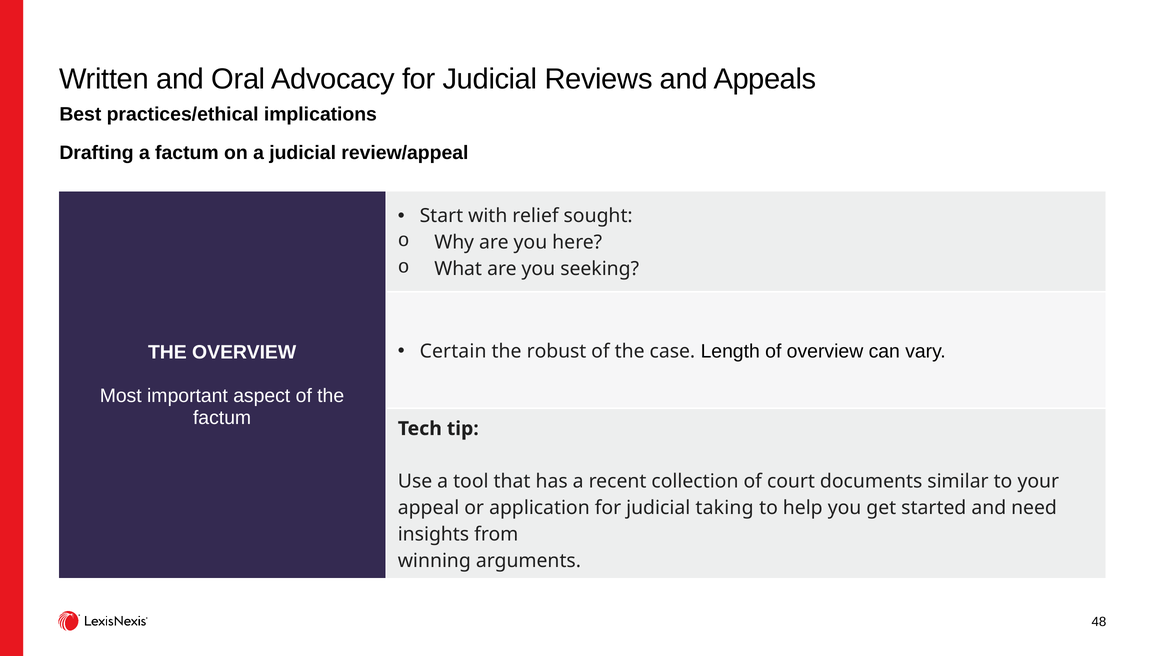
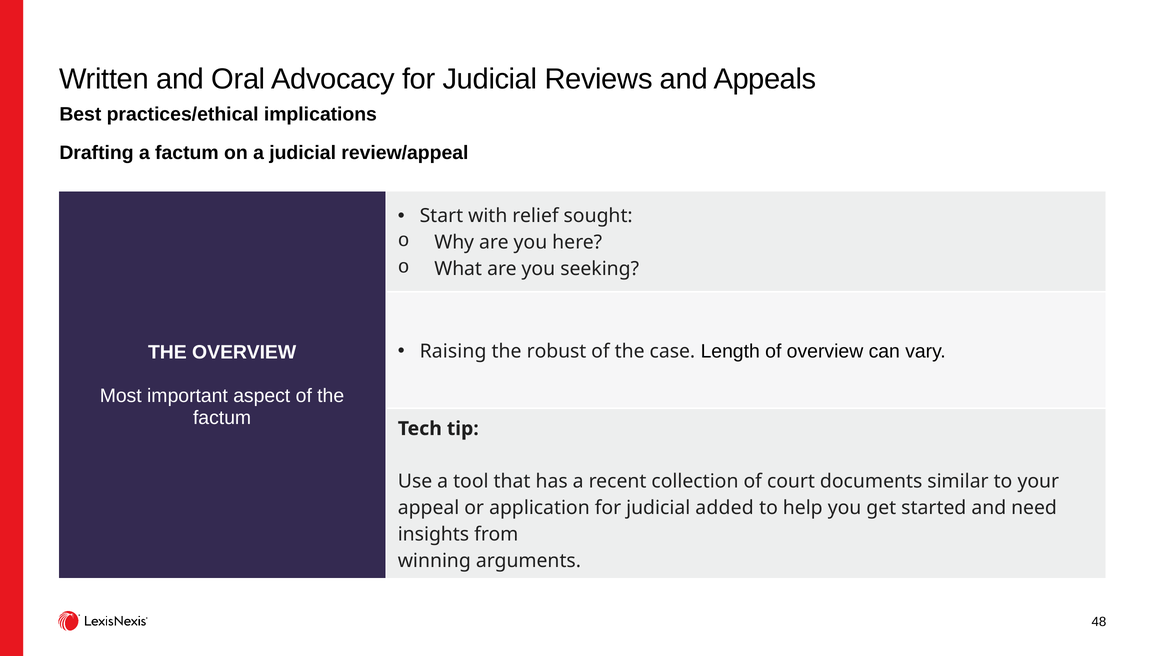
Certain: Certain -> Raising
taking: taking -> added
